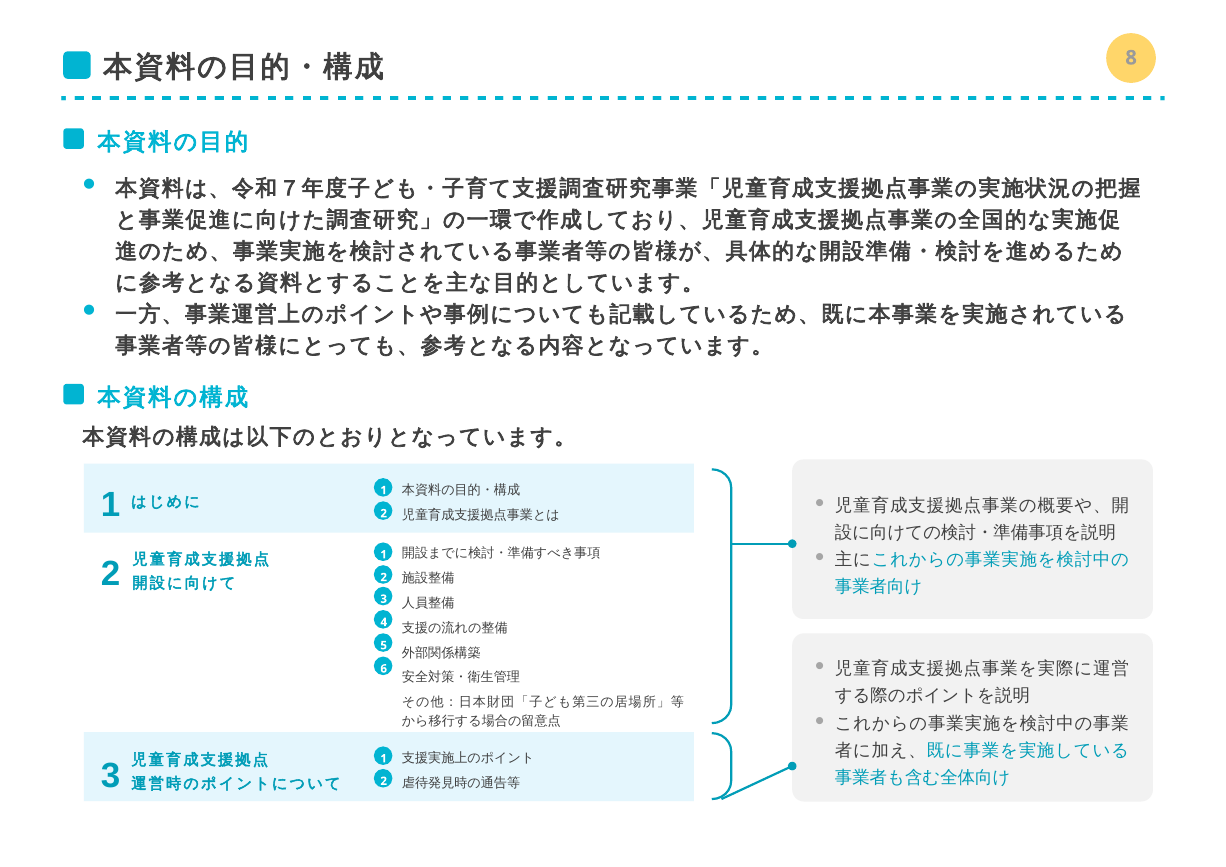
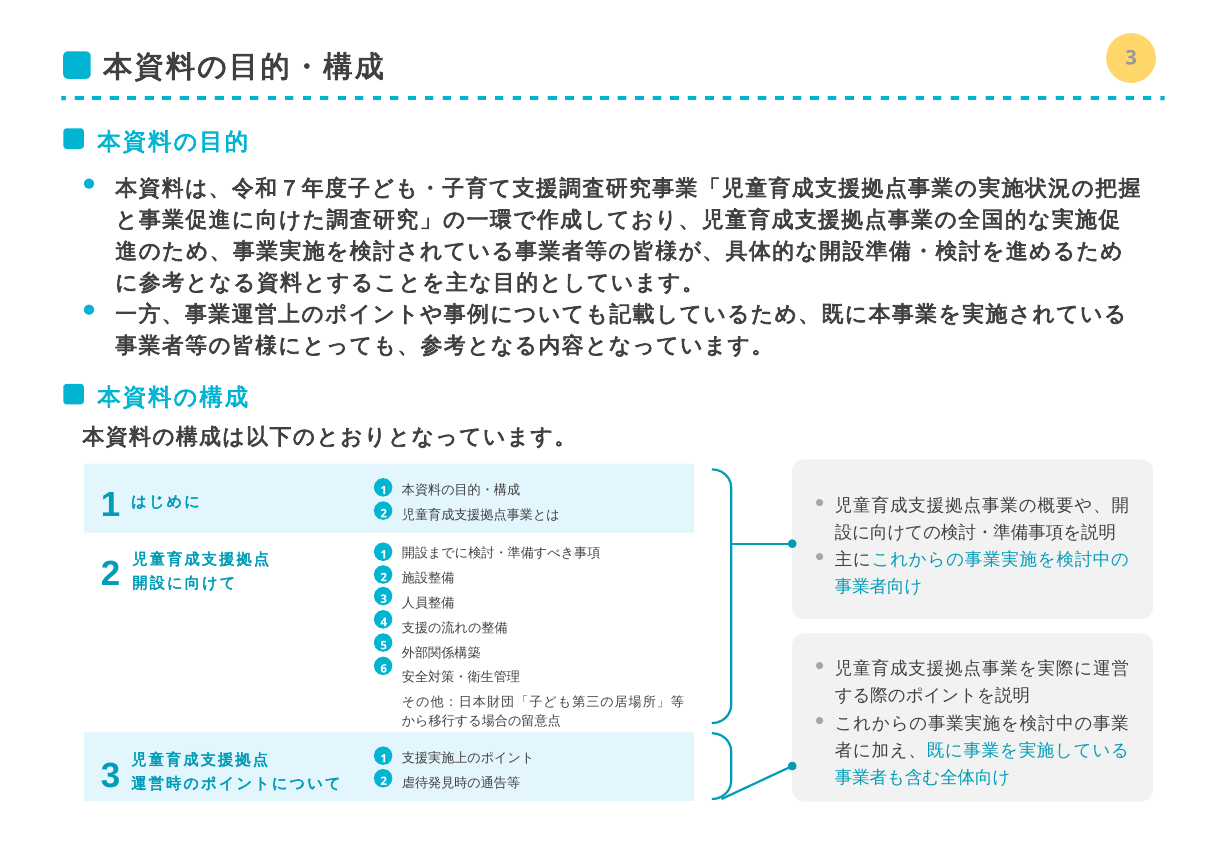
8 at (1131, 58): 8 -> 3
